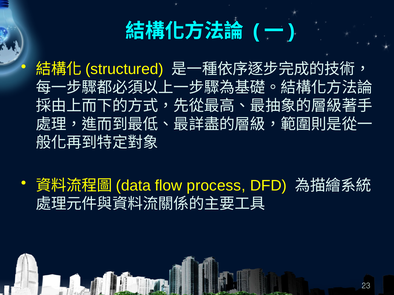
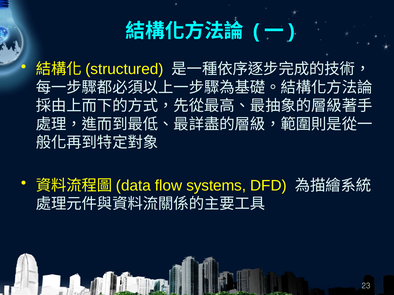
process: process -> systems
